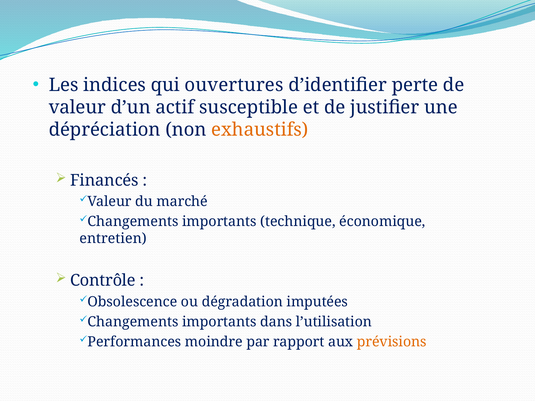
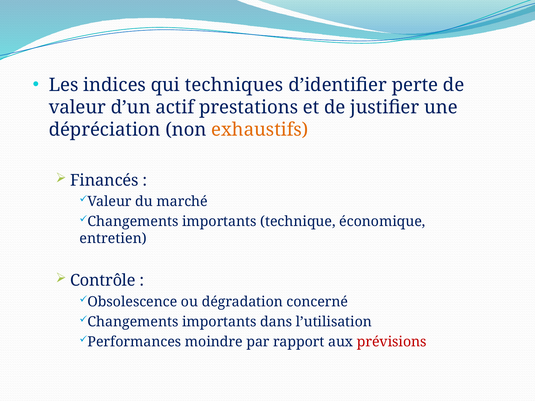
ouvertures: ouvertures -> techniques
susceptible: susceptible -> prestations
imputées: imputées -> concerné
prévisions colour: orange -> red
